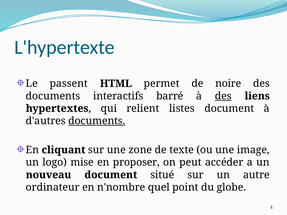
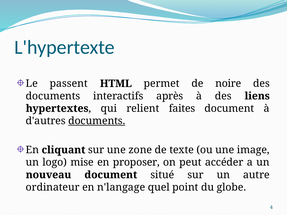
barré: barré -> après
des at (223, 96) underline: present -> none
listes: listes -> faites
n'nombre: n'nombre -> n'langage
